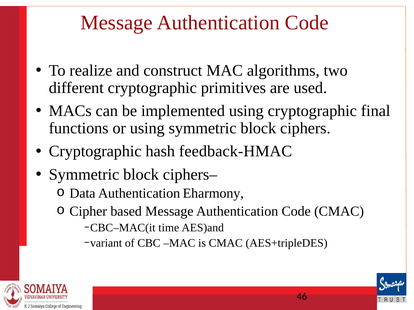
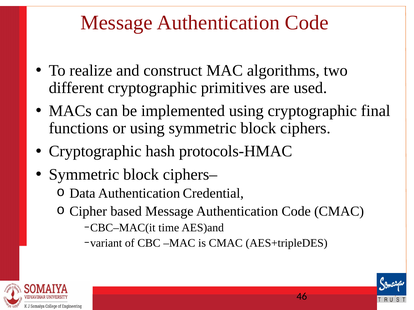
feedback-HMAC: feedback-HMAC -> protocols-HMAC
Eharmony: Eharmony -> Credential
